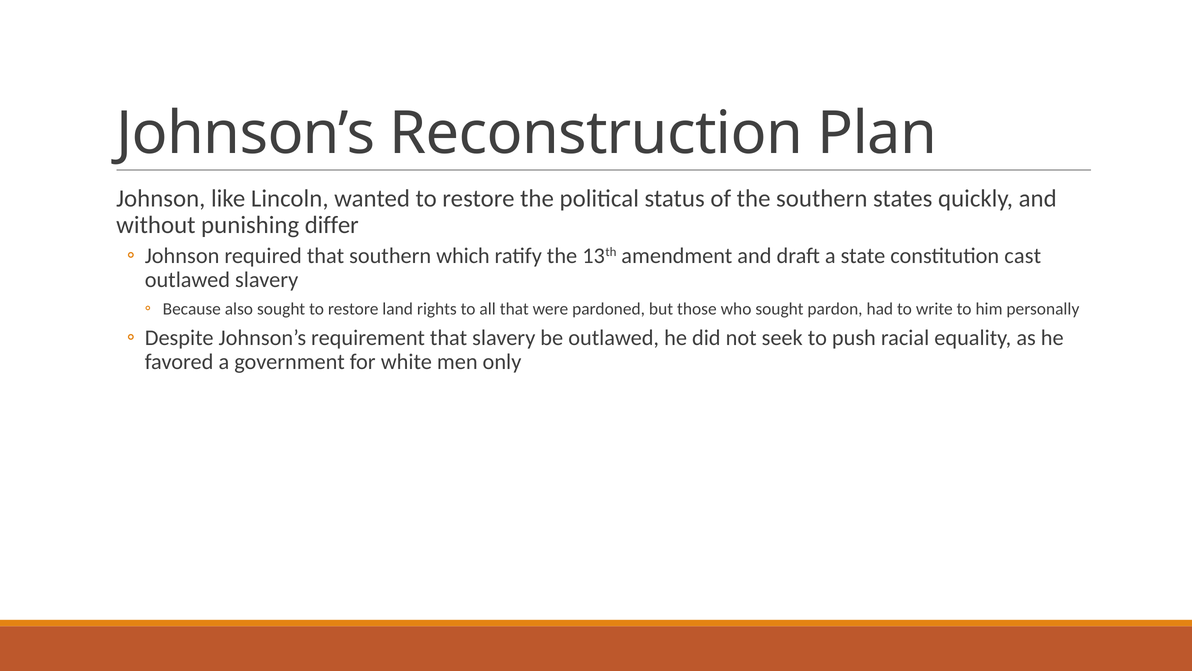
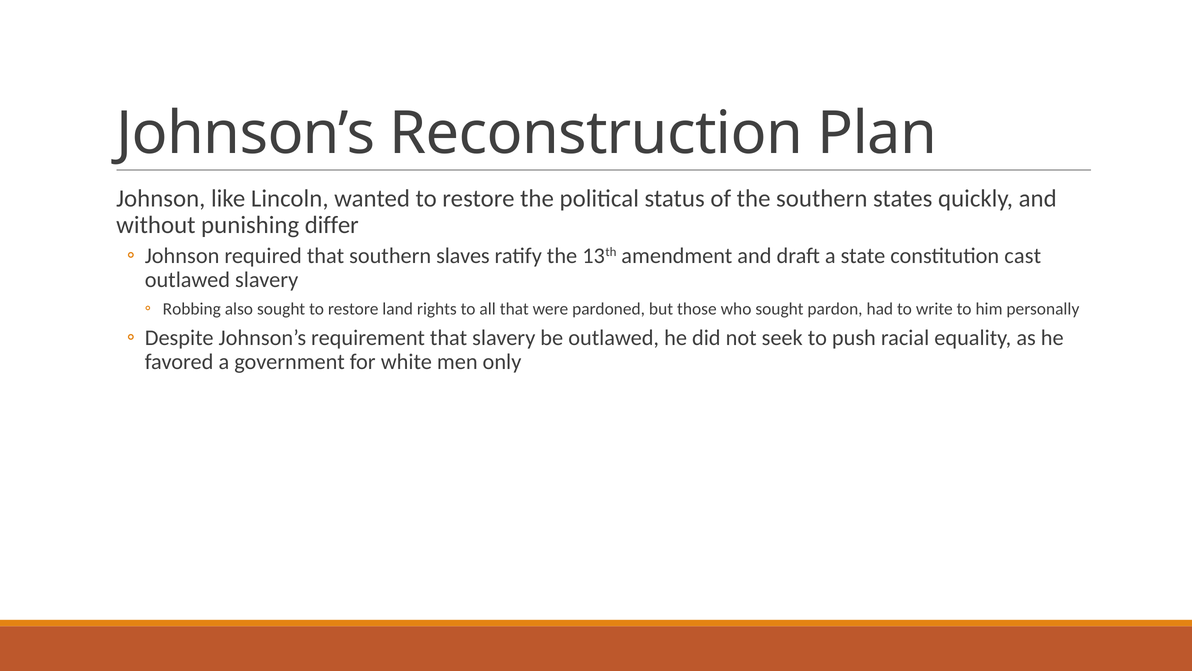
which: which -> slaves
Because: Because -> Robbing
